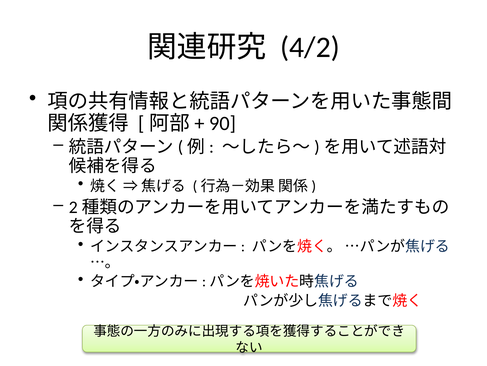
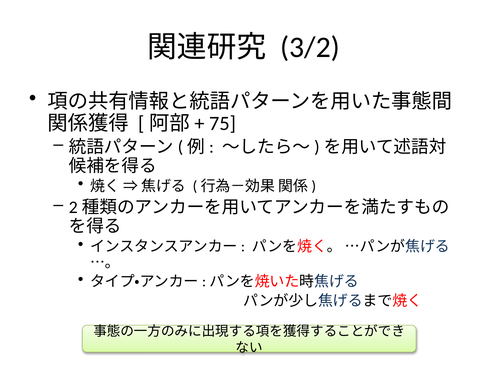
4/2: 4/2 -> 3/2
90: 90 -> 75
